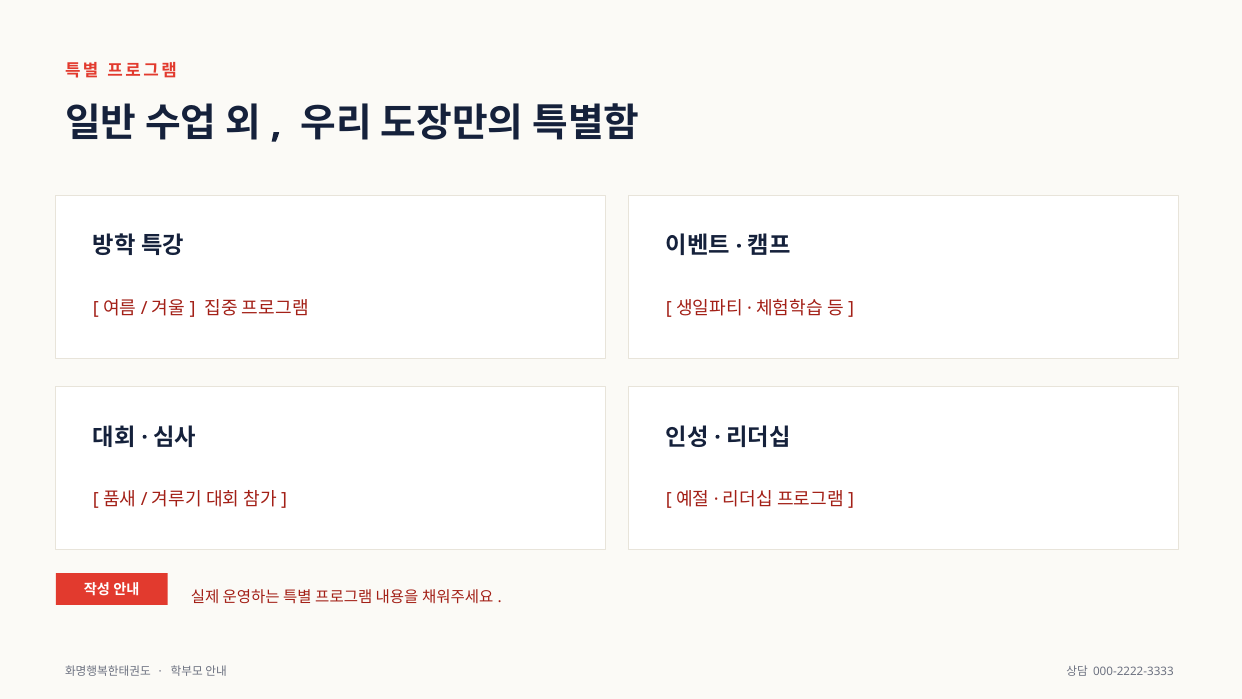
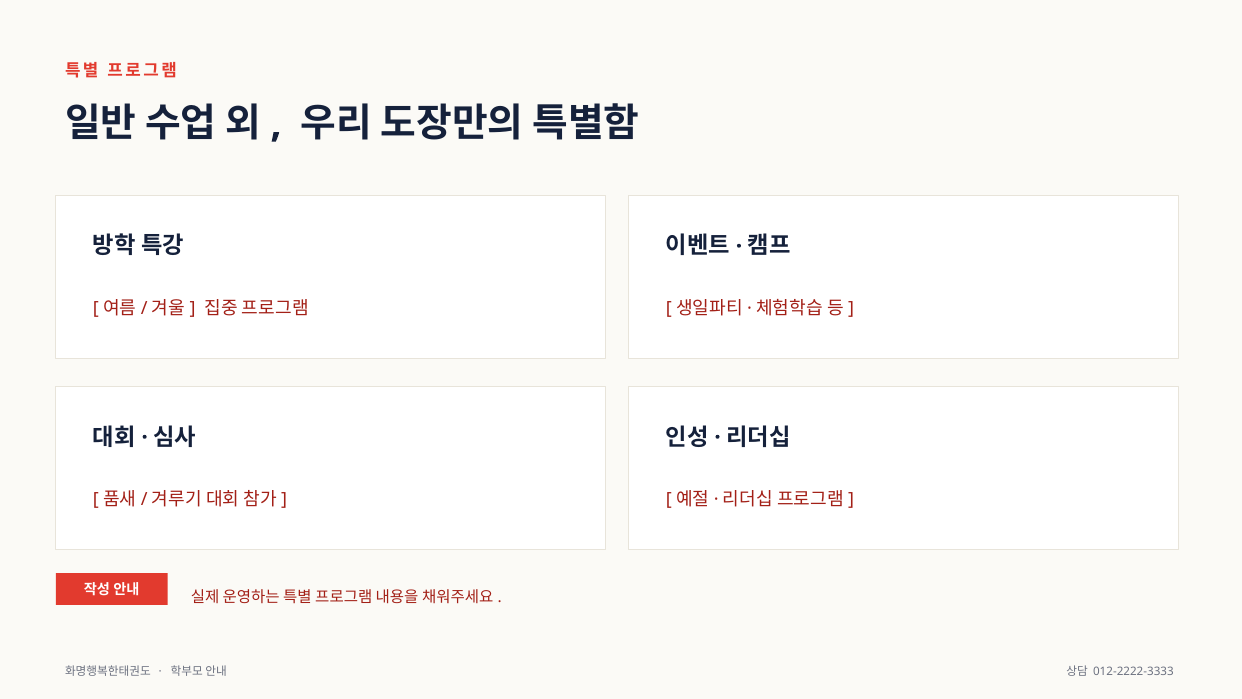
000-2222-3333: 000-2222-3333 -> 012-2222-3333
